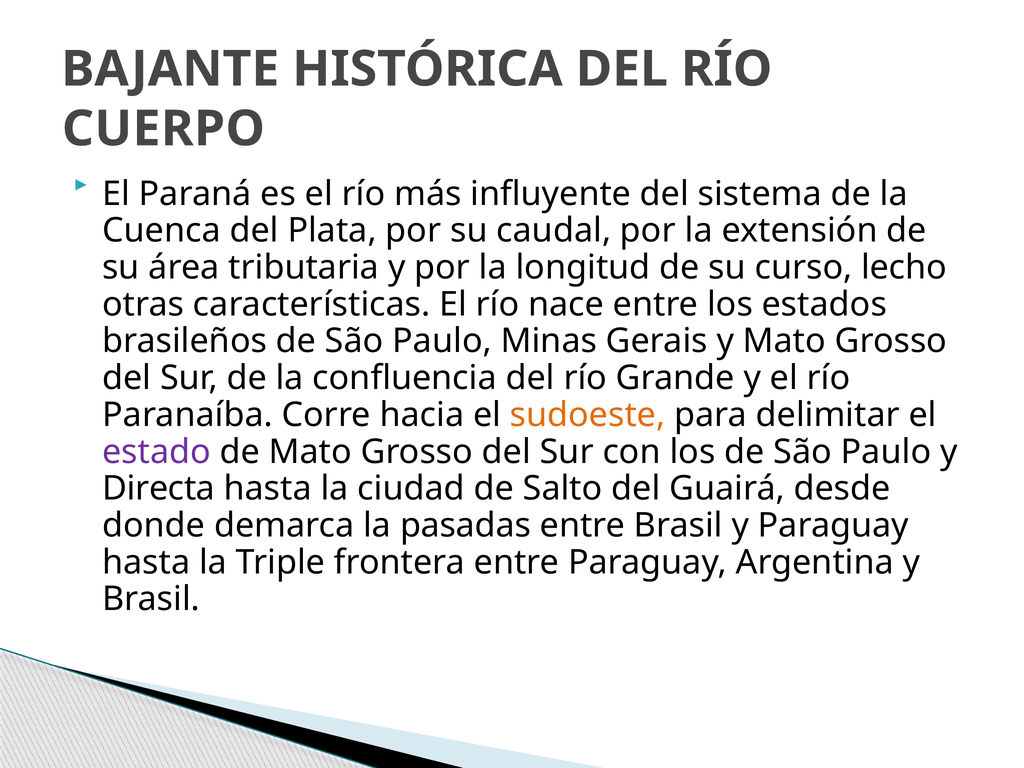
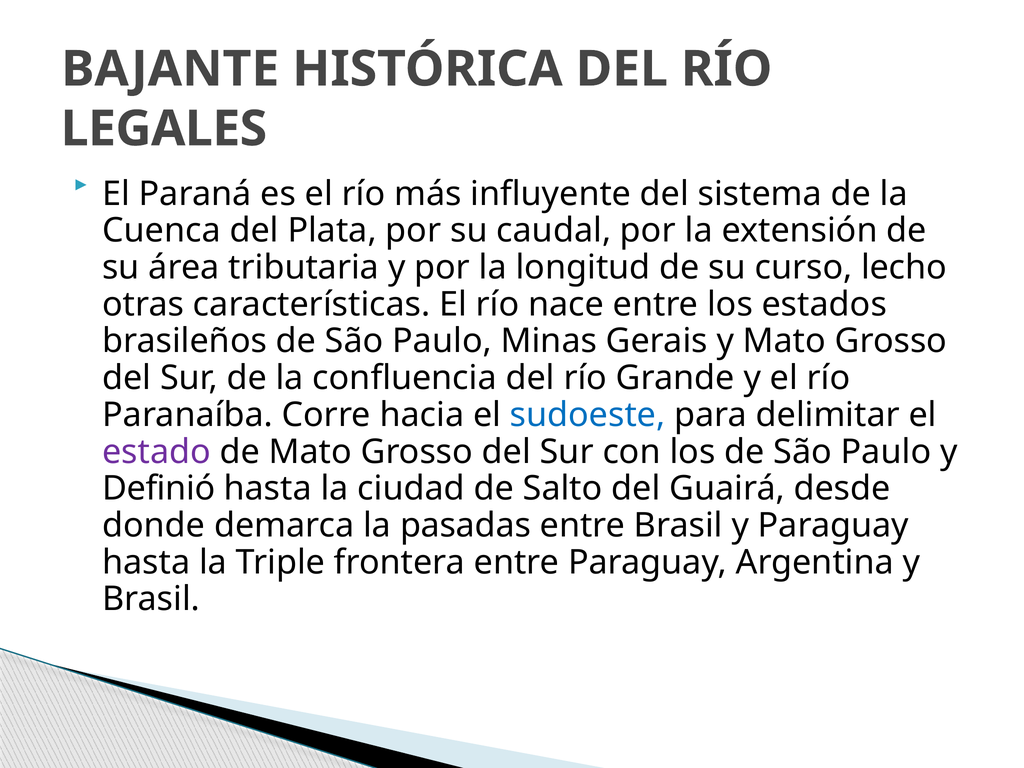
CUERPO: CUERPO -> LEGALES
sudoeste colour: orange -> blue
Directa: Directa -> Definió
